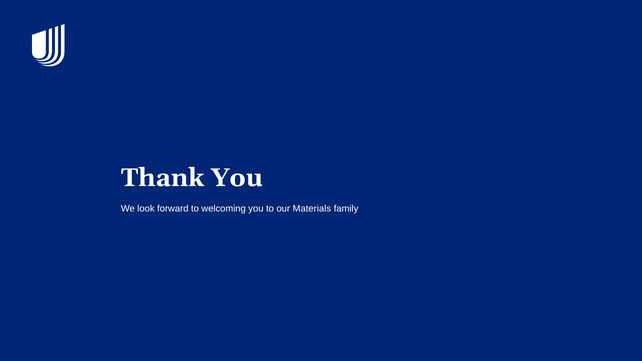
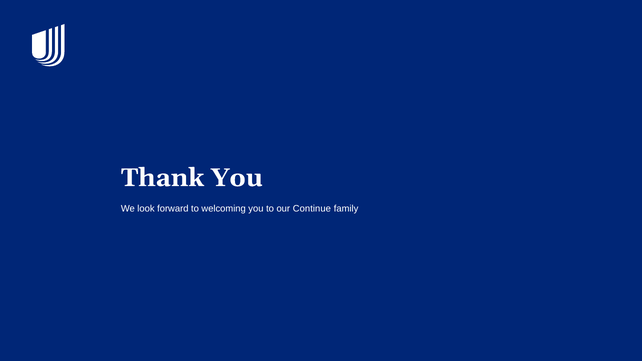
Materials: Materials -> Continue
